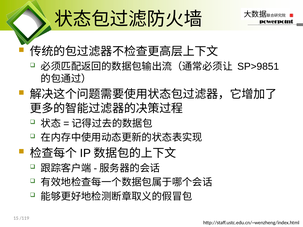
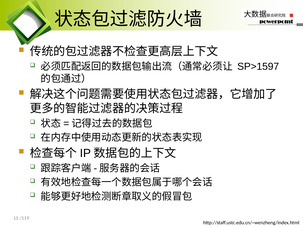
SP>9851: SP>9851 -> SP>1597
